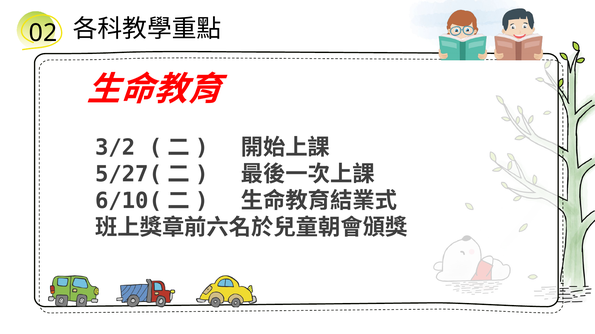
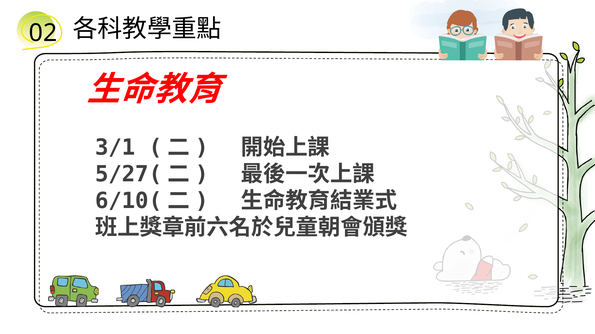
3/2: 3/2 -> 3/1
